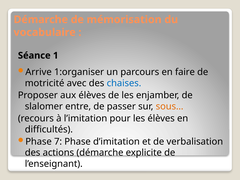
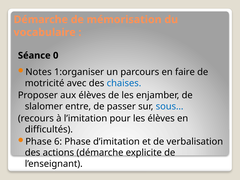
1: 1 -> 0
Arrive: Arrive -> Notes
sous… colour: orange -> blue
7: 7 -> 6
